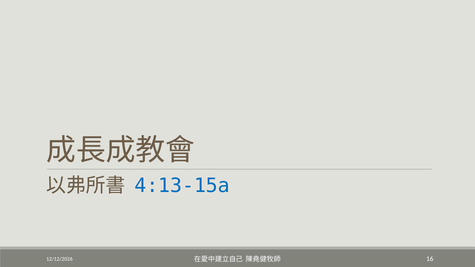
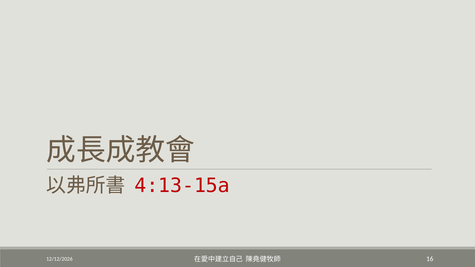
4:13-15a colour: blue -> red
